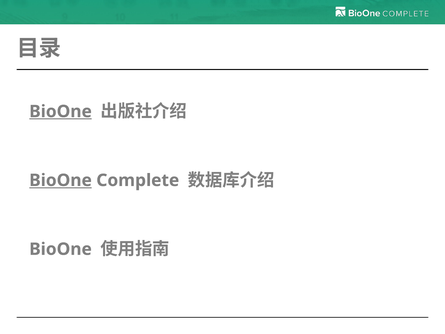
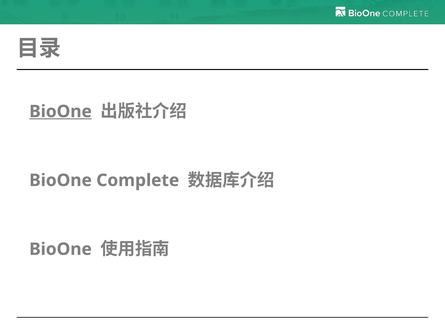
BioOne at (61, 180) underline: present -> none
